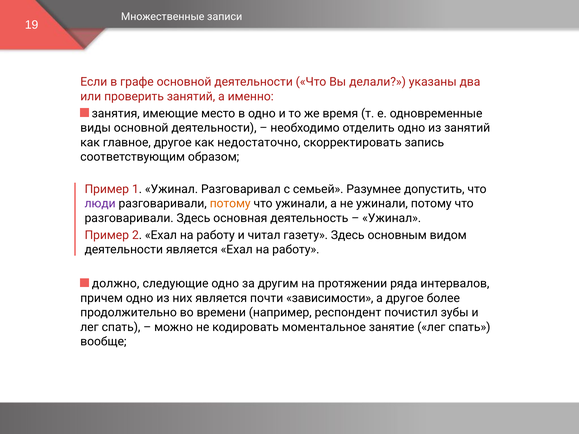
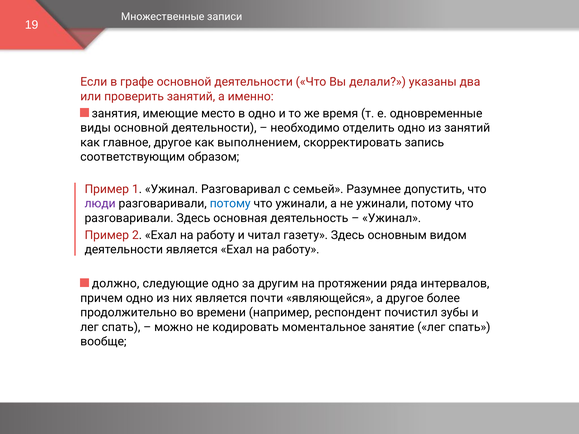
недостаточно: недостаточно -> выполнением
потому at (230, 204) colour: orange -> blue
зависимости: зависимости -> являющейся
